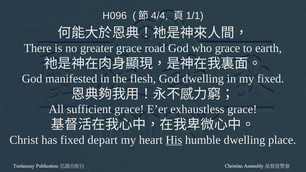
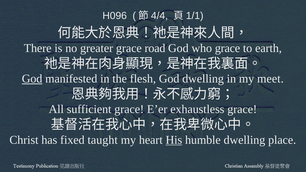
God at (32, 79) underline: none -> present
my fixed: fixed -> meet
depart: depart -> taught
